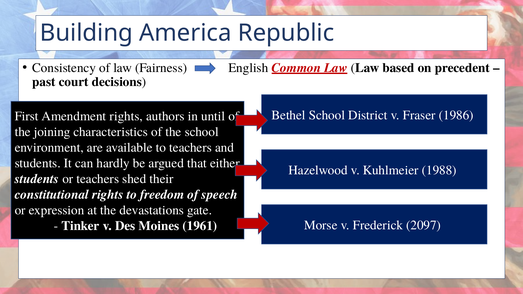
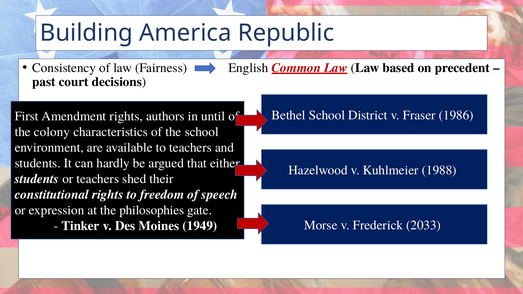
joining: joining -> colony
devastations: devastations -> philosophies
2097: 2097 -> 2033
1961: 1961 -> 1949
